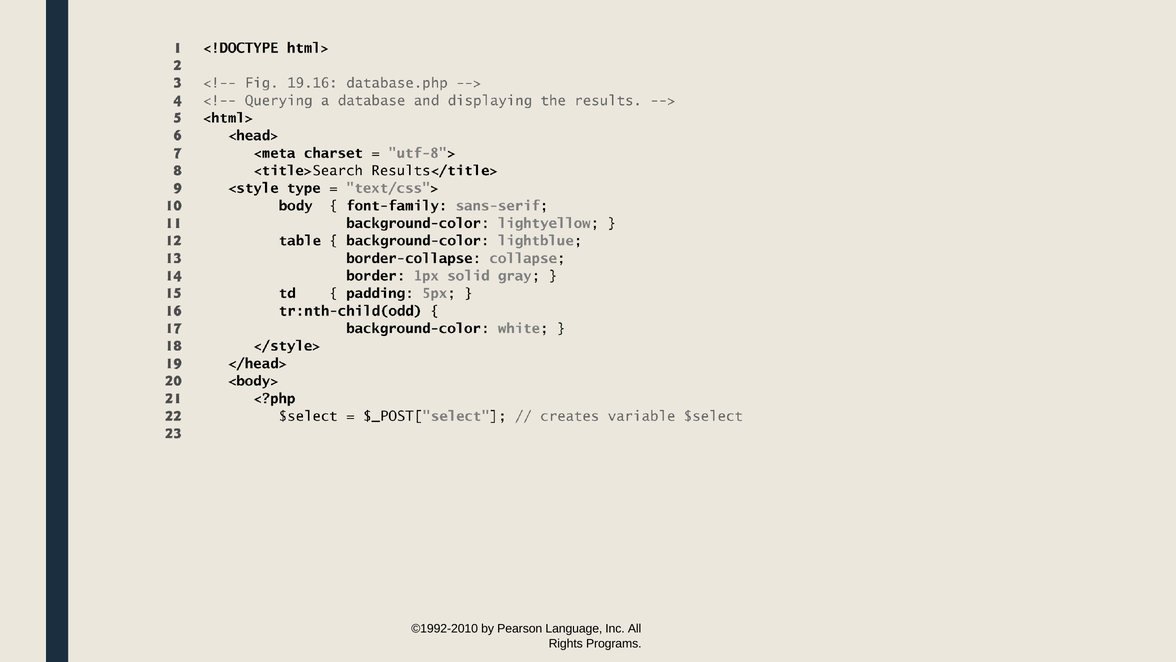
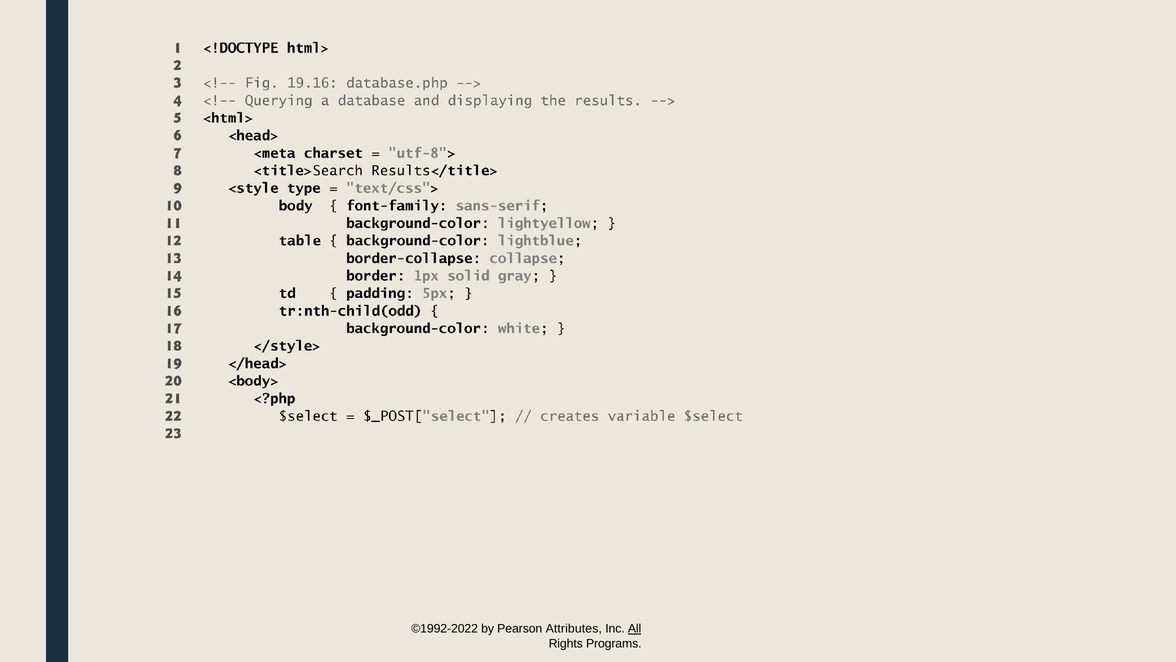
©1992-2010: ©1992-2010 -> ©1992-2022
Language: Language -> Attributes
All underline: none -> present
